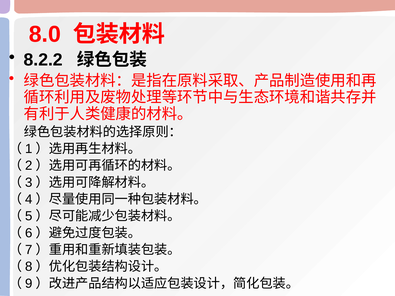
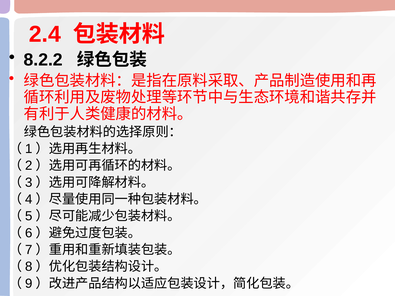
8.0: 8.0 -> 2.4
